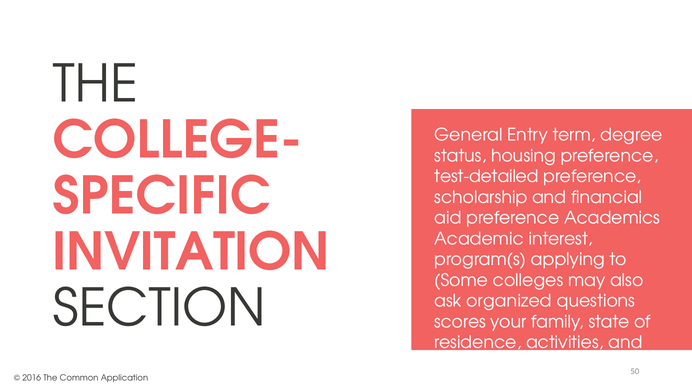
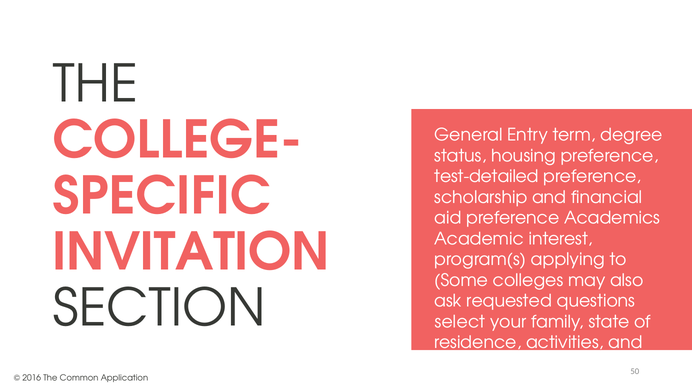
organized: organized -> requested
scores: scores -> select
